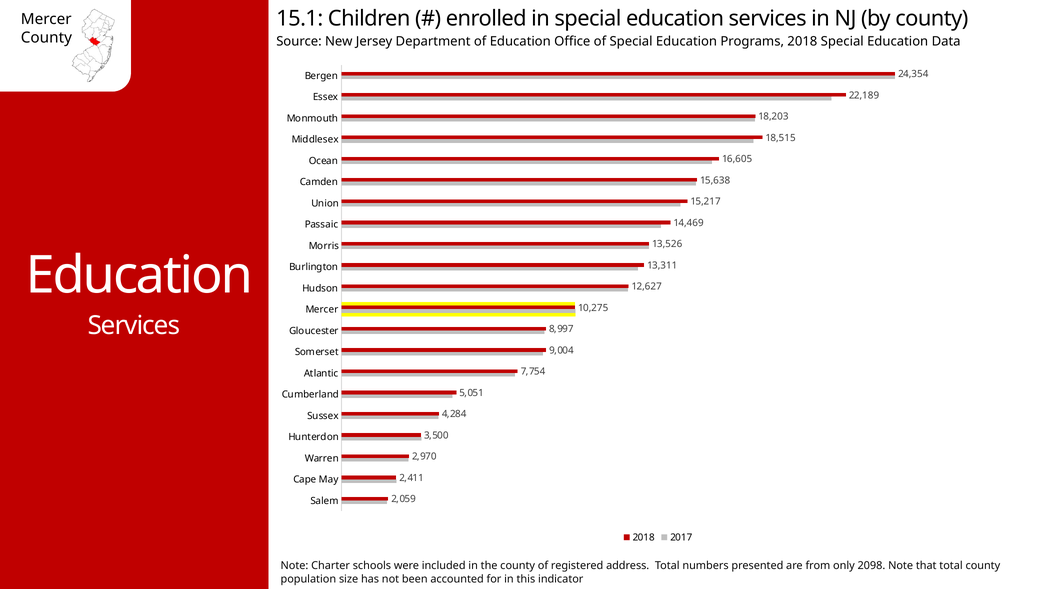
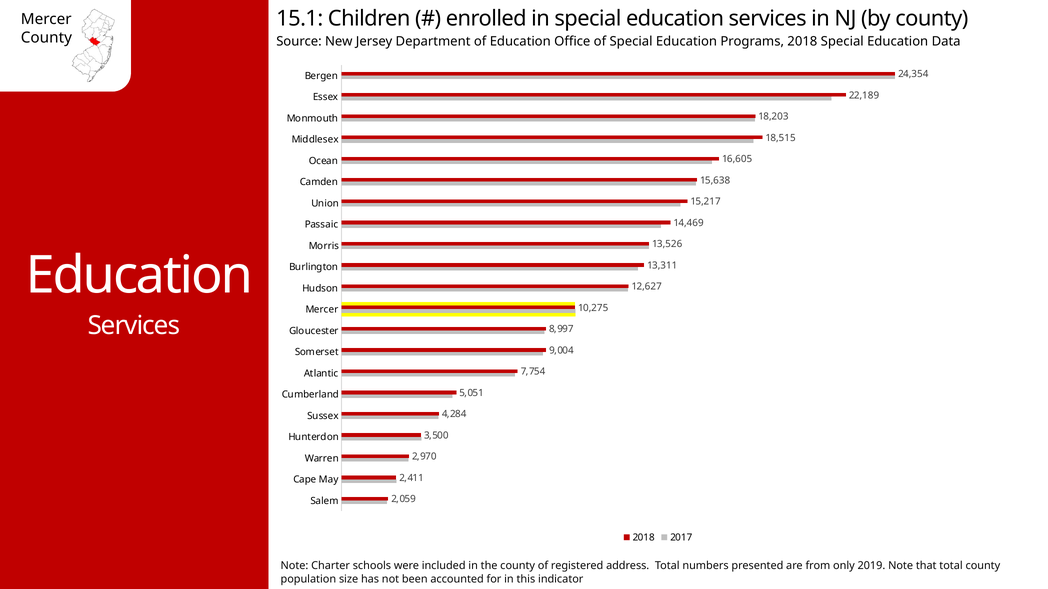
2098: 2098 -> 2019
